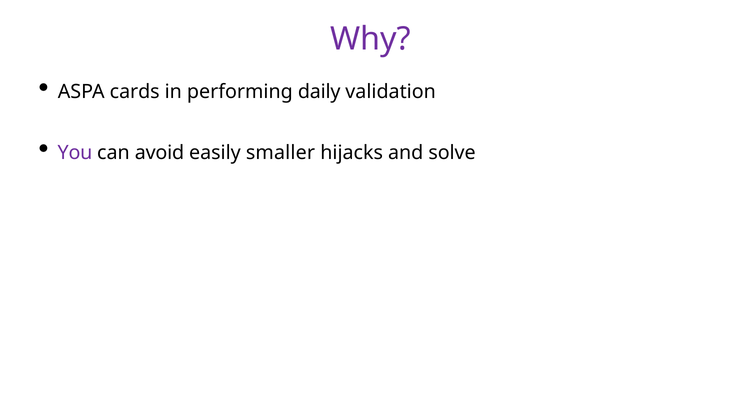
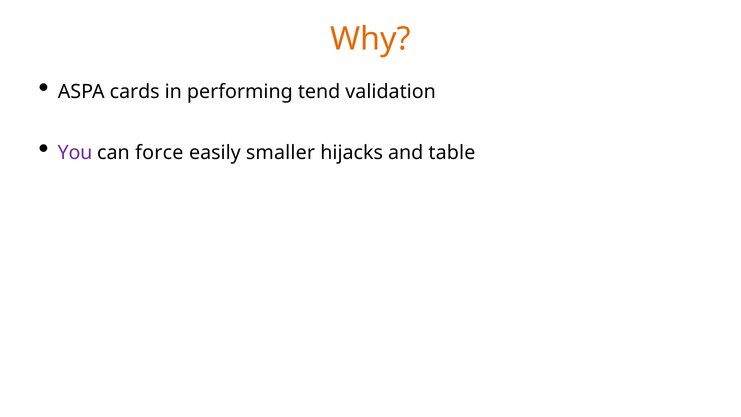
Why colour: purple -> orange
daily: daily -> tend
avoid: avoid -> force
solve: solve -> table
